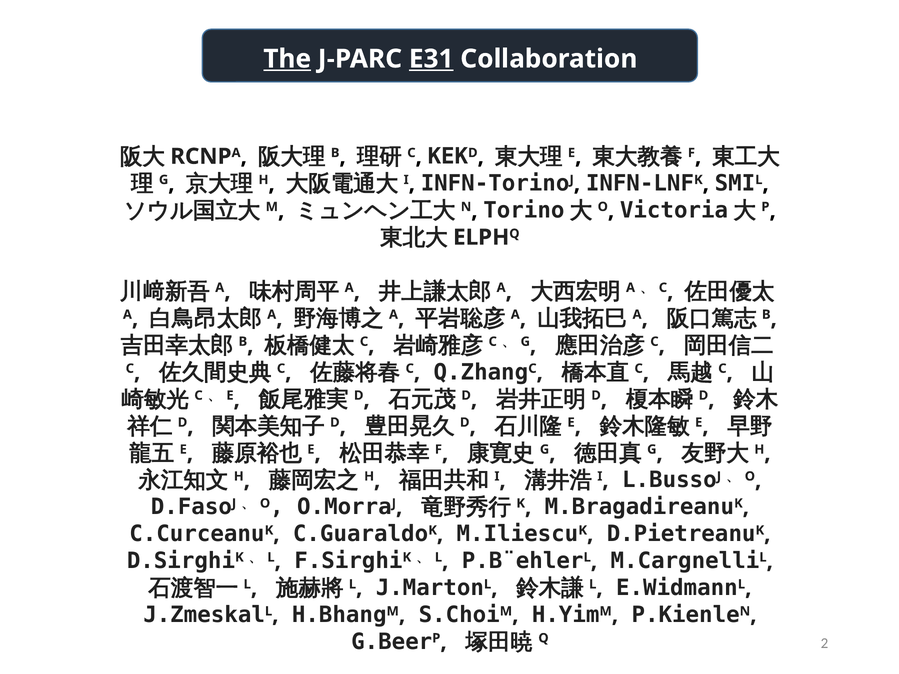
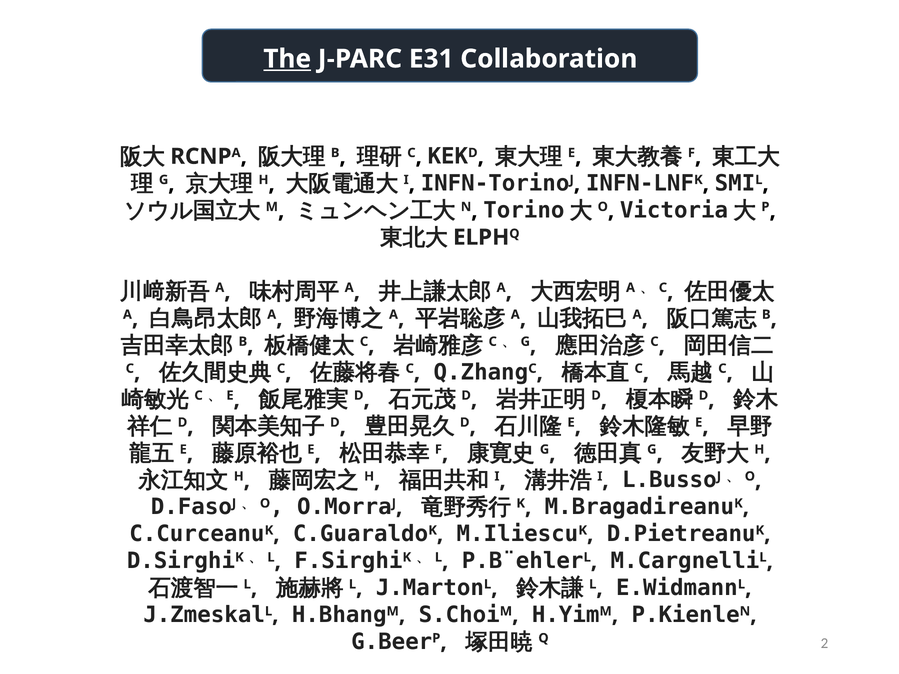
E31 underline: present -> none
